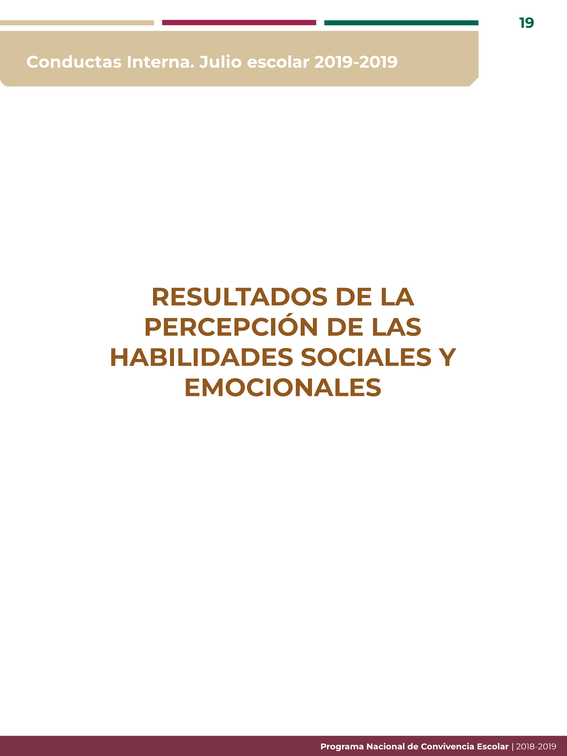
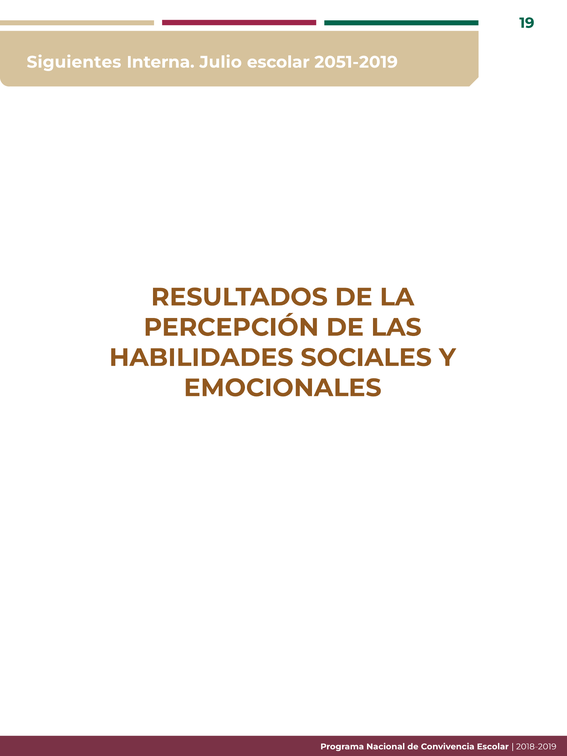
Conductas: Conductas -> Siguientes
2019-2019: 2019-2019 -> 2051-2019
